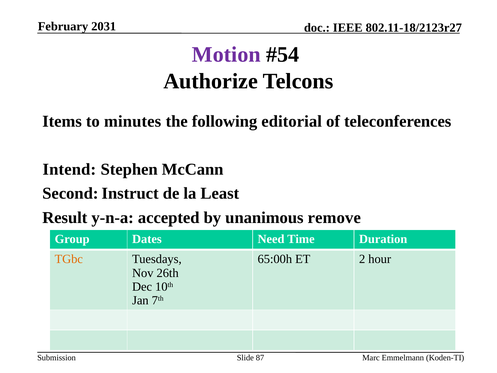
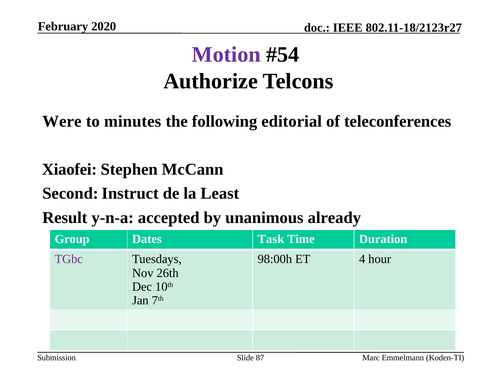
2031: 2031 -> 2020
Items: Items -> Were
Intend: Intend -> Xiaofei
remove: remove -> already
Need: Need -> Task
TGbc colour: orange -> purple
65:00h: 65:00h -> 98:00h
2: 2 -> 4
